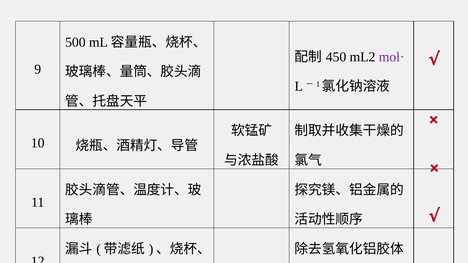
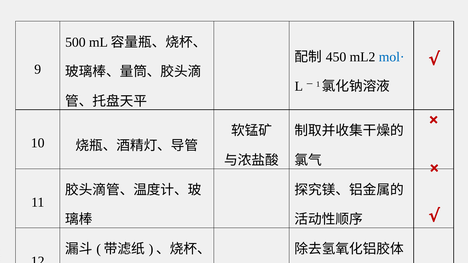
mol· colour: purple -> blue
